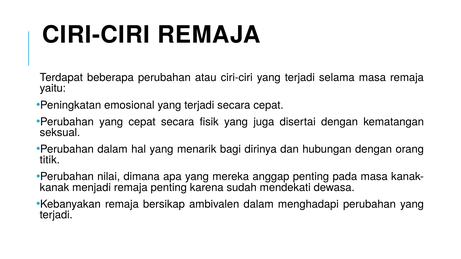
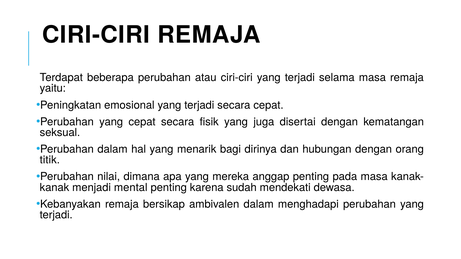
menjadi remaja: remaja -> mental
